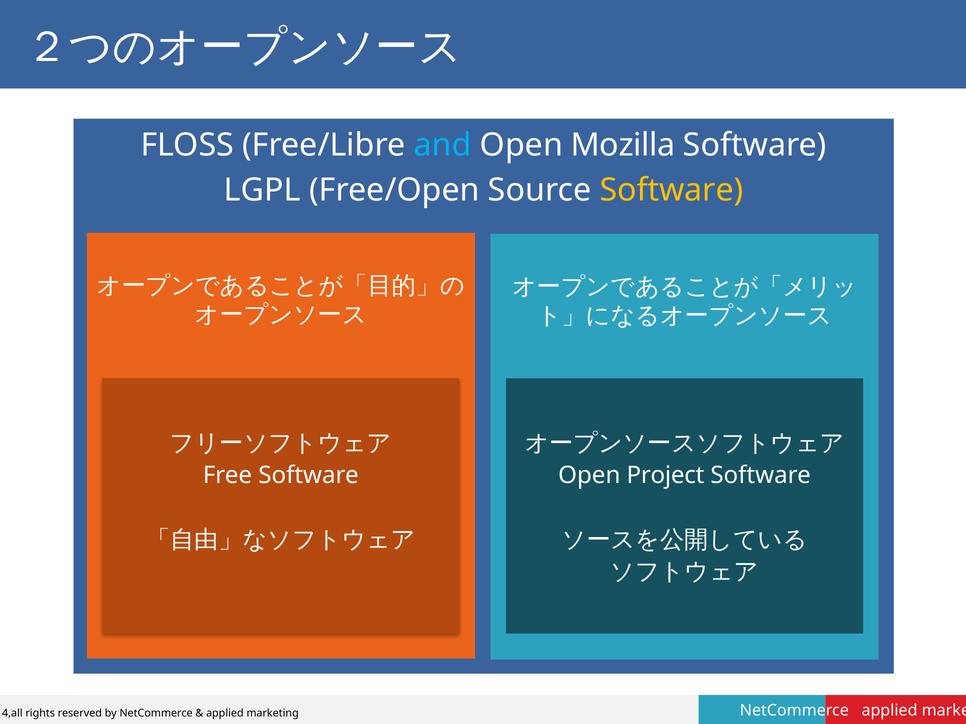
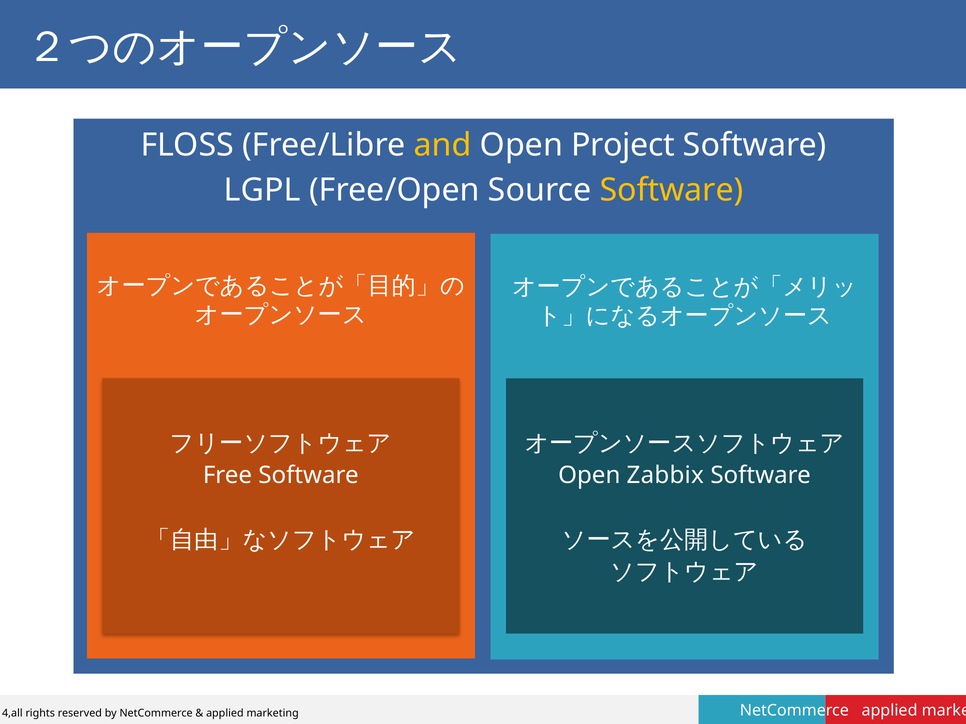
and colour: light blue -> yellow
Mozilla: Mozilla -> Project
Project: Project -> Zabbix
